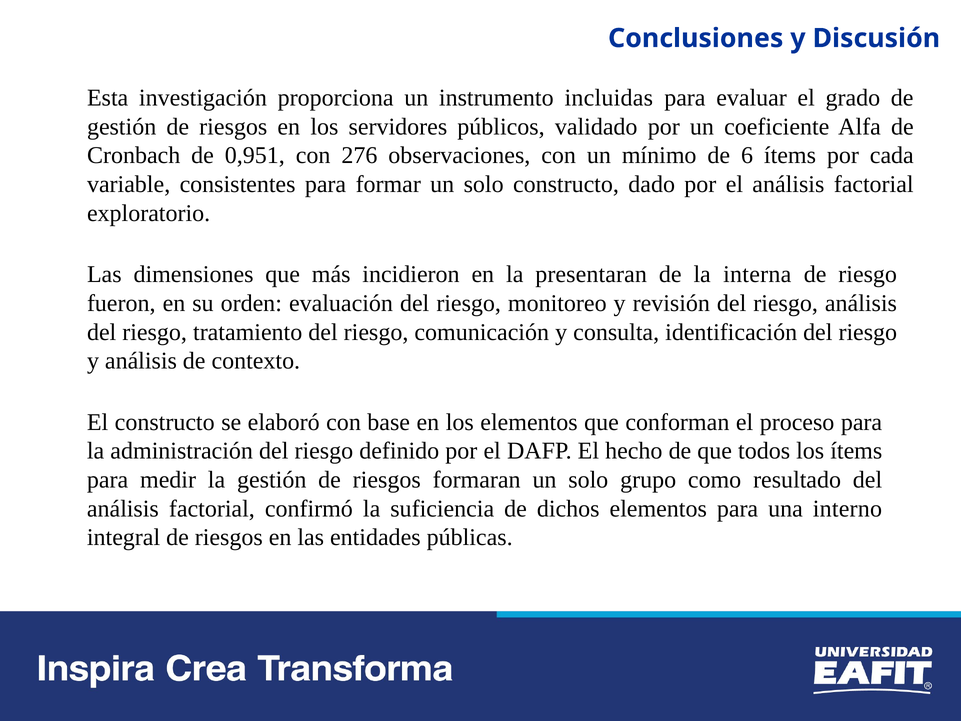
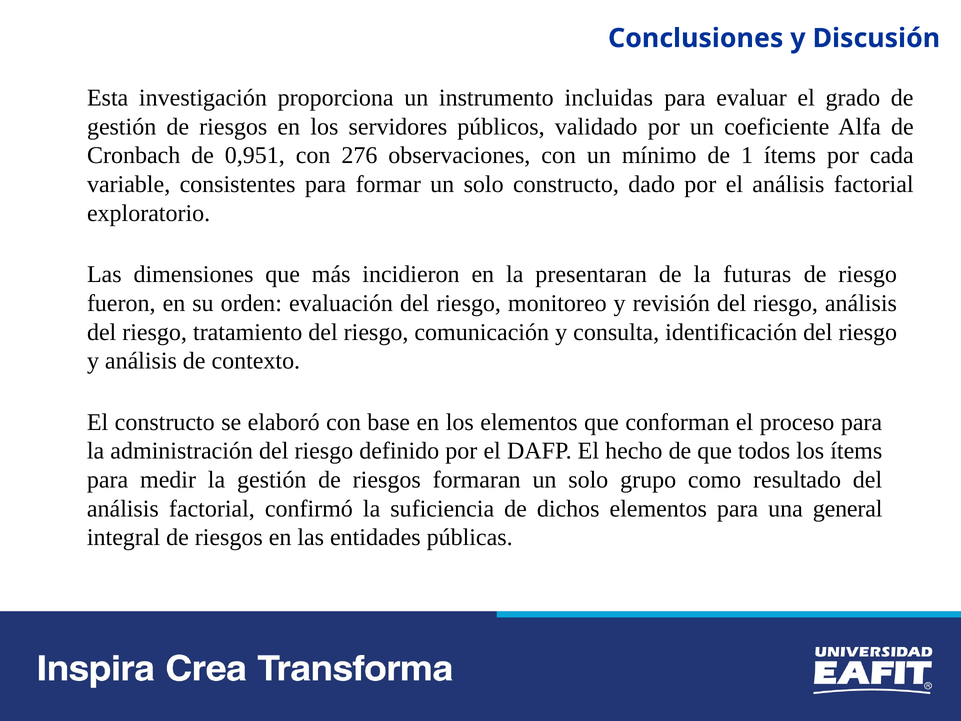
6: 6 -> 1
interna: interna -> futuras
interno: interno -> general
